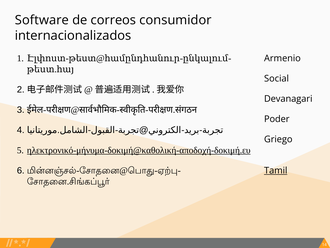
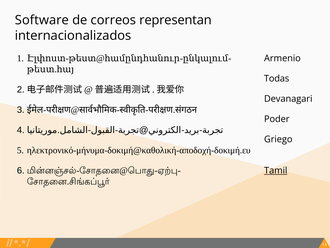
consumidor: consumidor -> representan
Social: Social -> Todas
ηλεκτρονικό-μήνυμα-δοκιμή@καθολική-αποδοχή-δοκιμή.ευ underline: present -> none
